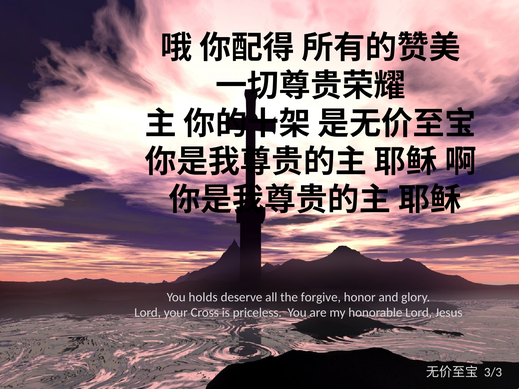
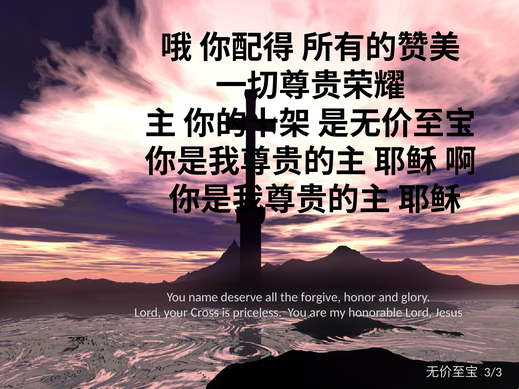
holds: holds -> name
